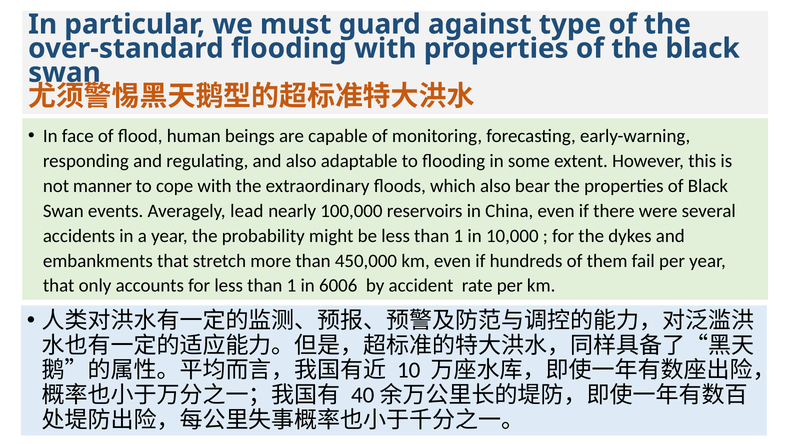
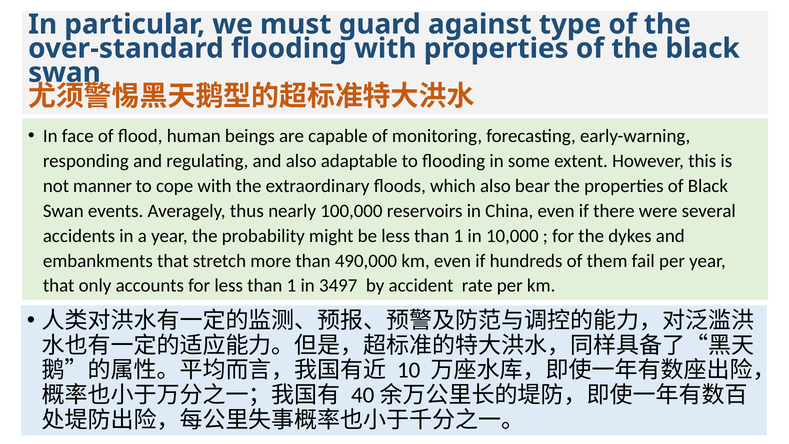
lead: lead -> thus
450,000: 450,000 -> 490,000
6006: 6006 -> 3497
